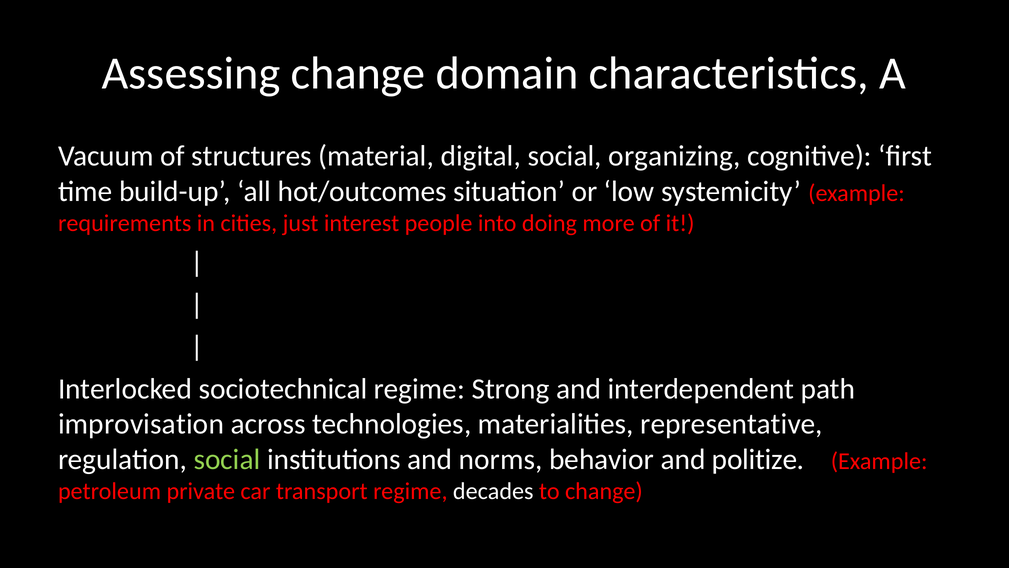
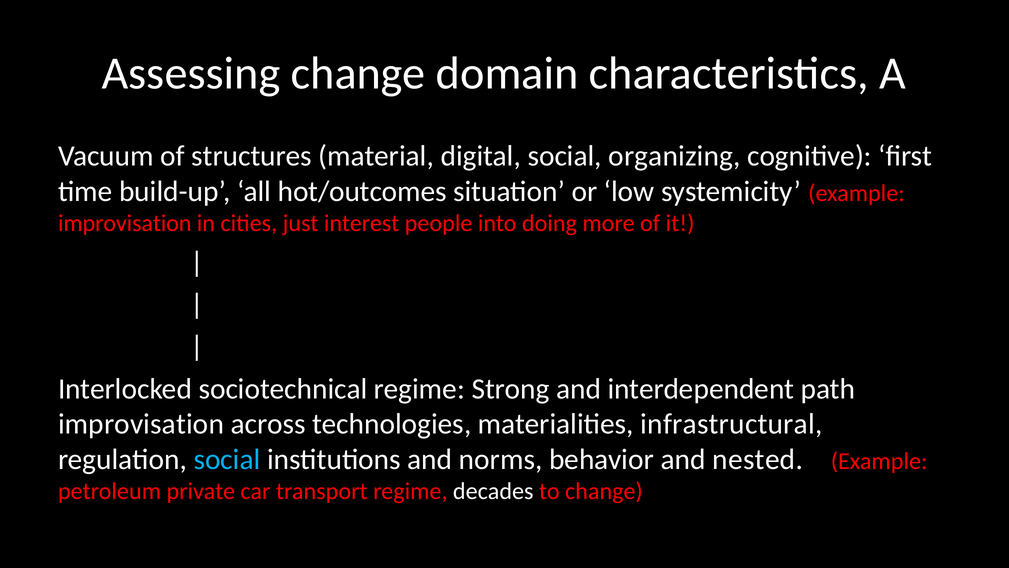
requirements at (125, 223): requirements -> improvisation
representative: representative -> infrastructural
social at (227, 459) colour: light green -> light blue
politize: politize -> nested
